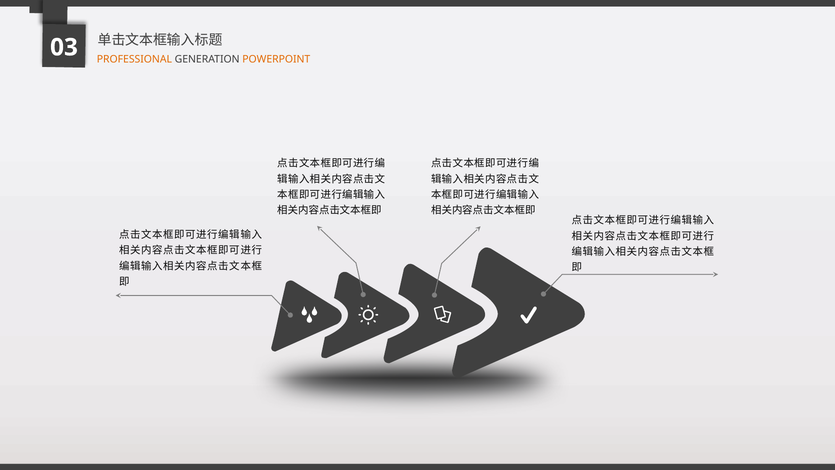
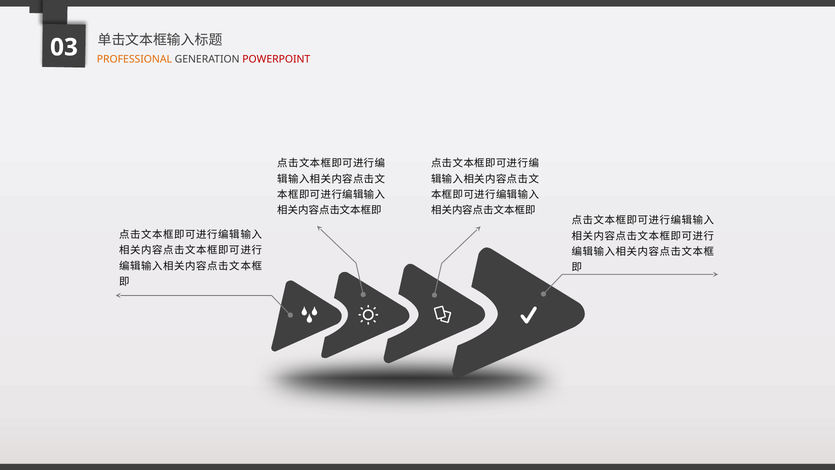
POWERPOINT colour: orange -> red
